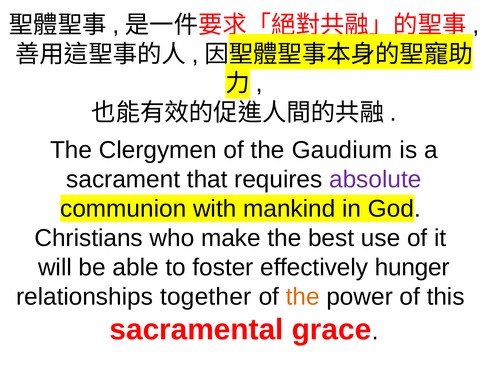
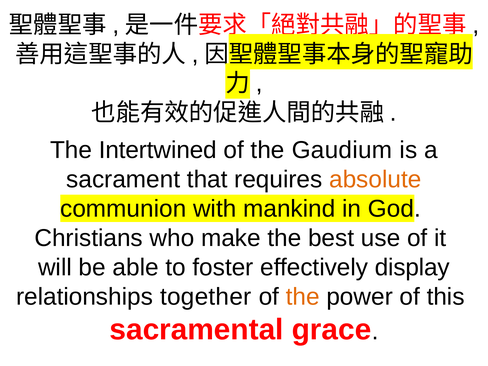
Clergymen: Clergymen -> Intertwined
absolute colour: purple -> orange
hunger: hunger -> display
